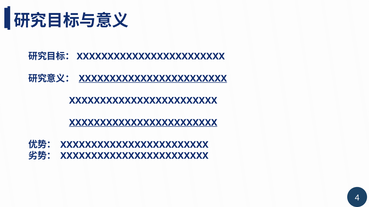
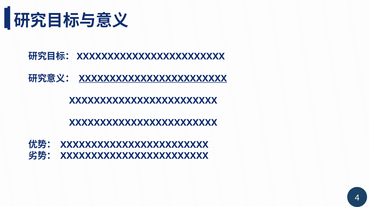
XXXXXXXXXXXXXXXXXXXXXXXX at (143, 123) underline: present -> none
